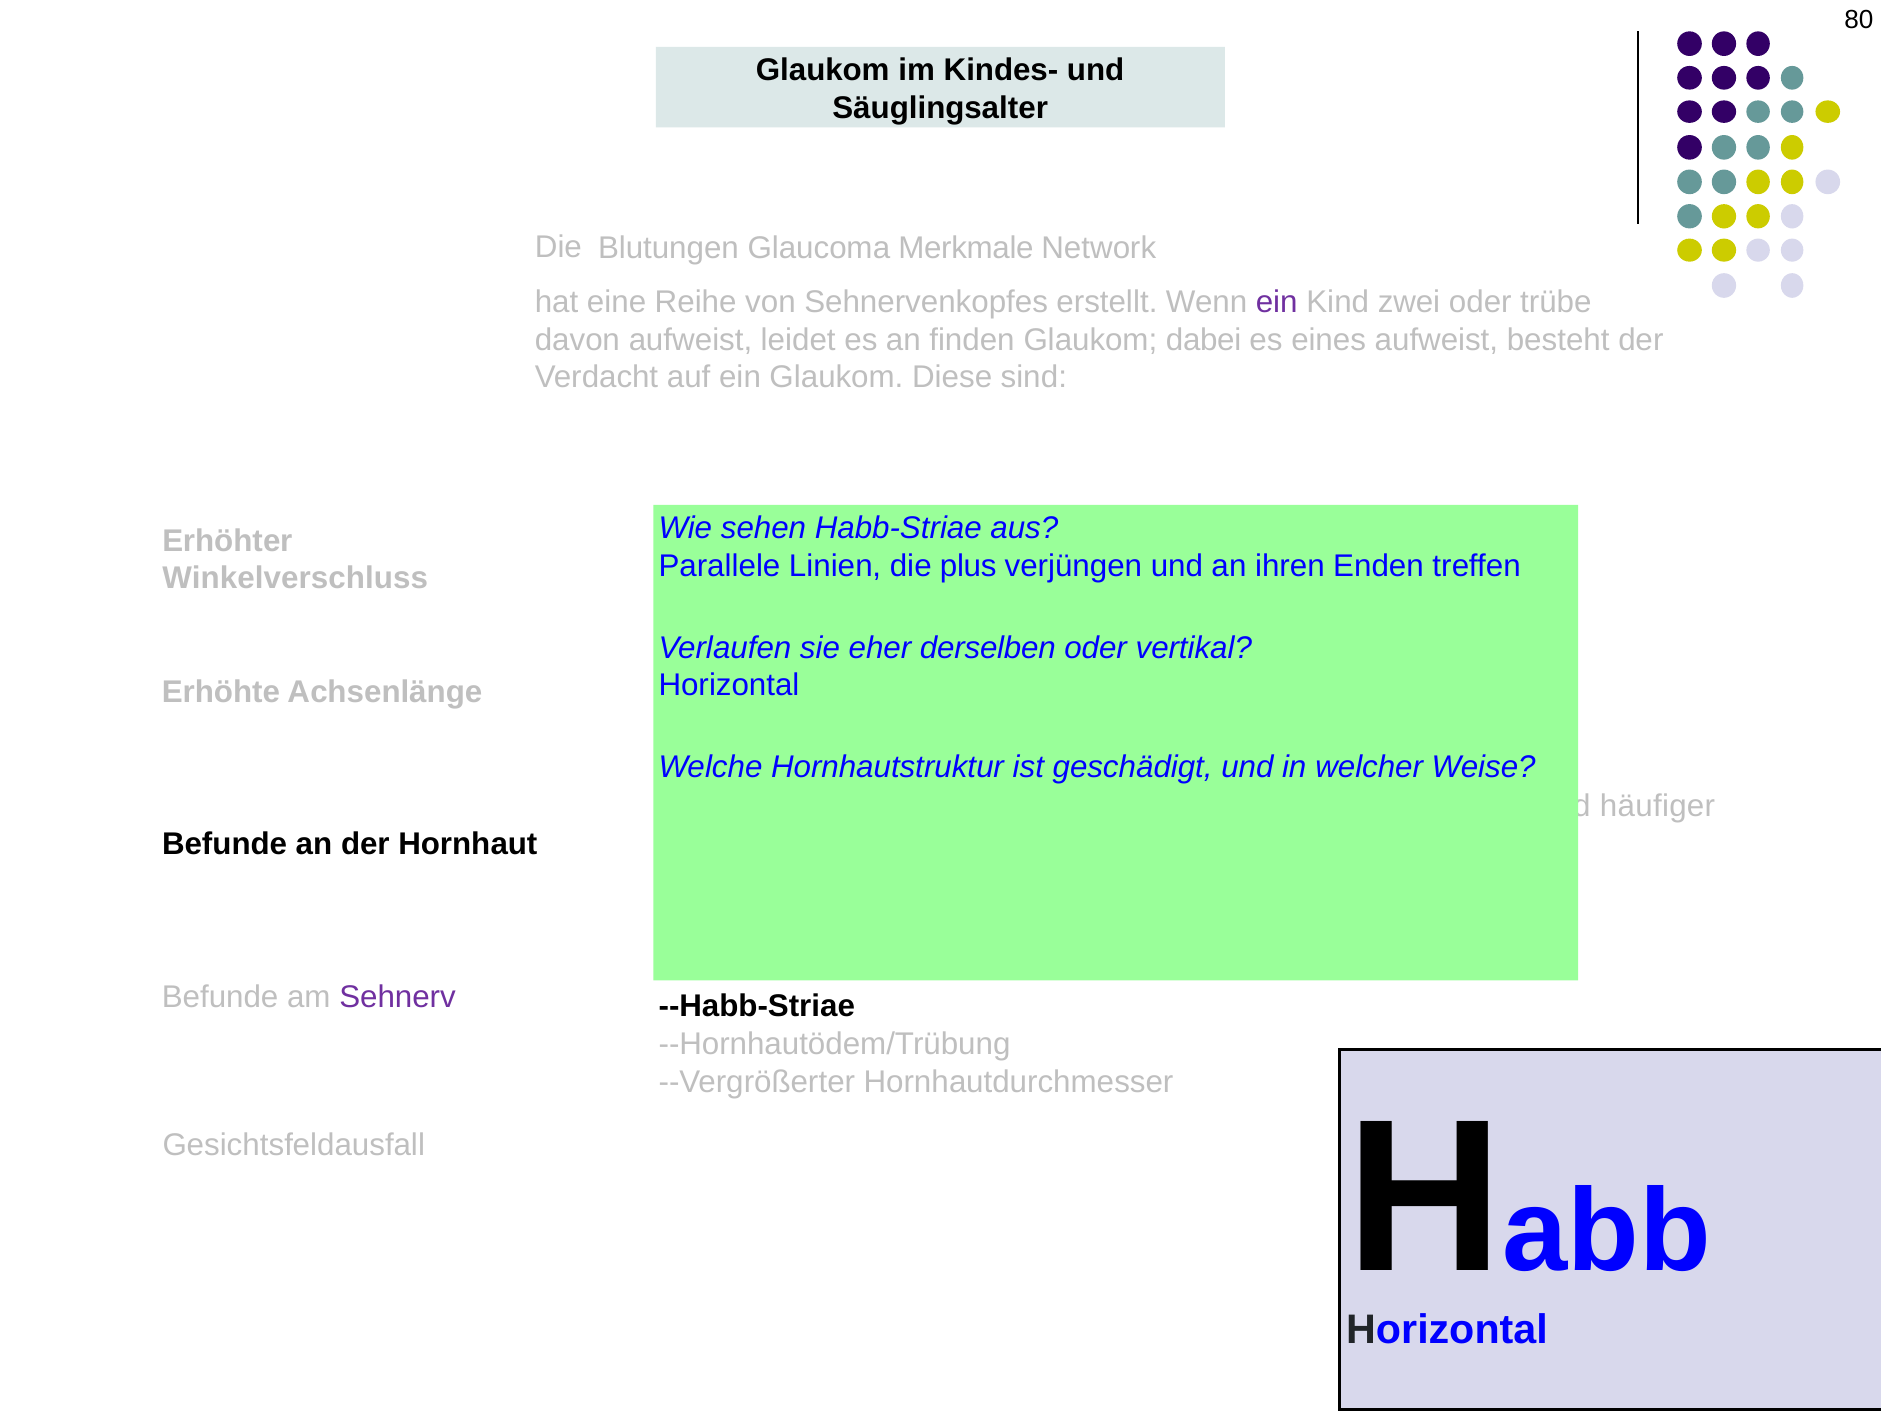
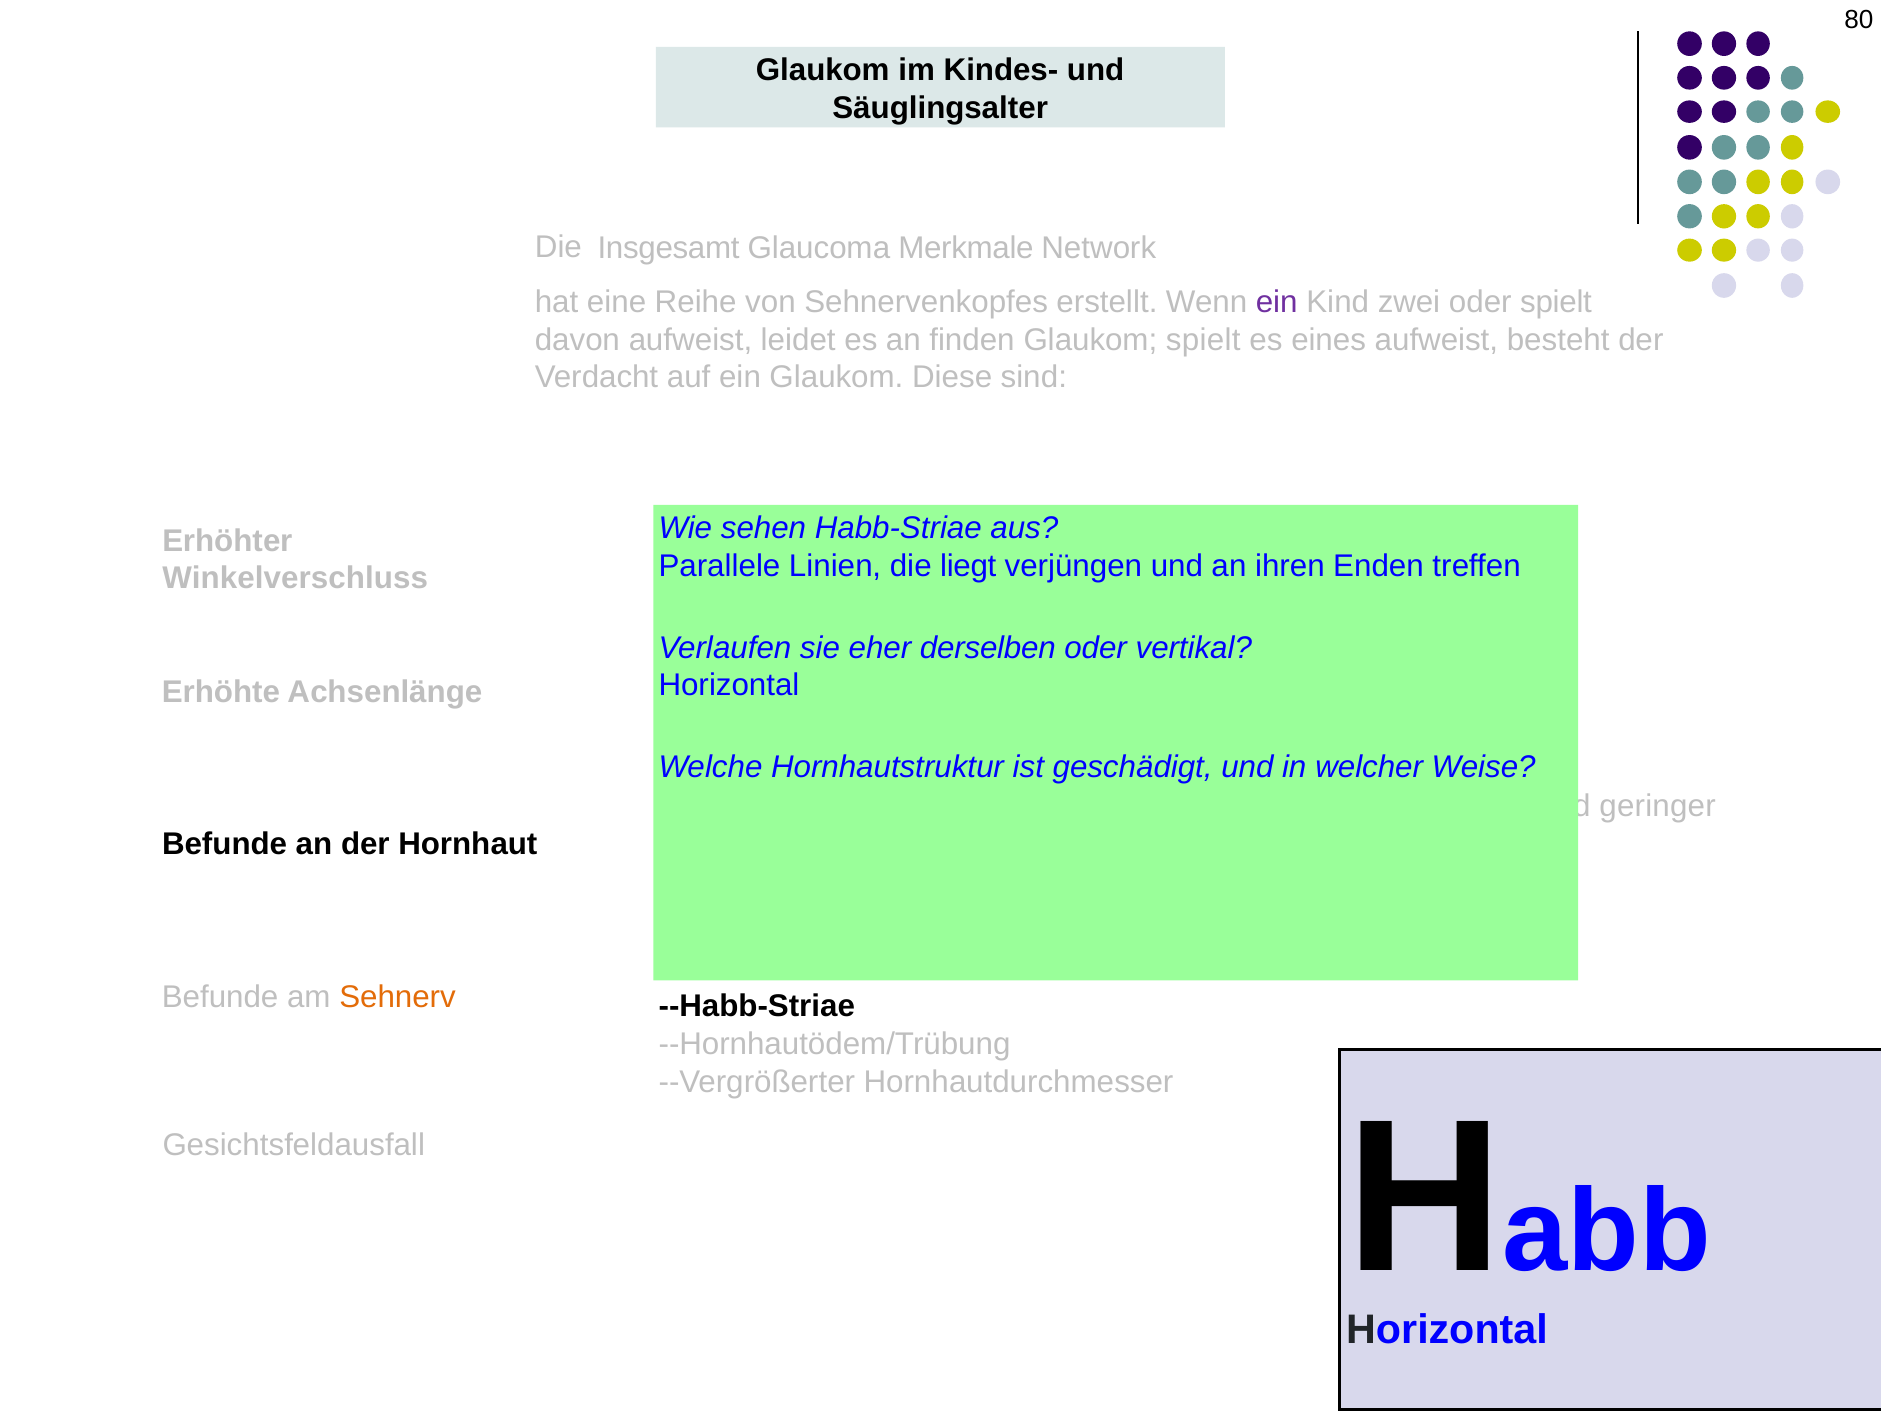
Blutungen: Blutungen -> Insgesamt
oder trübe: trübe -> spielt
Glaukom dabei: dabei -> spielt
plus: plus -> liegt
häufiger: häufiger -> geringer
Sehnerv colour: purple -> orange
